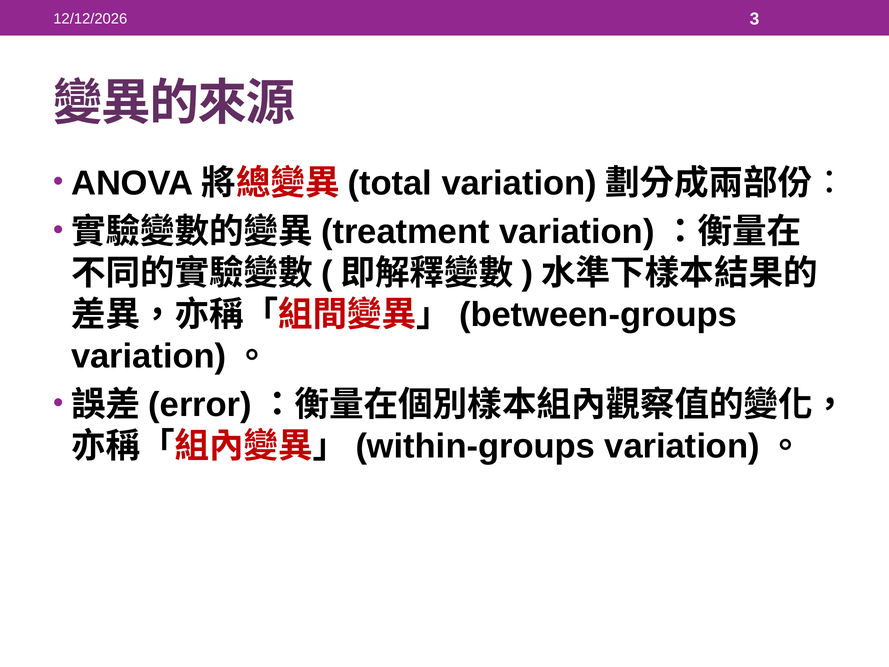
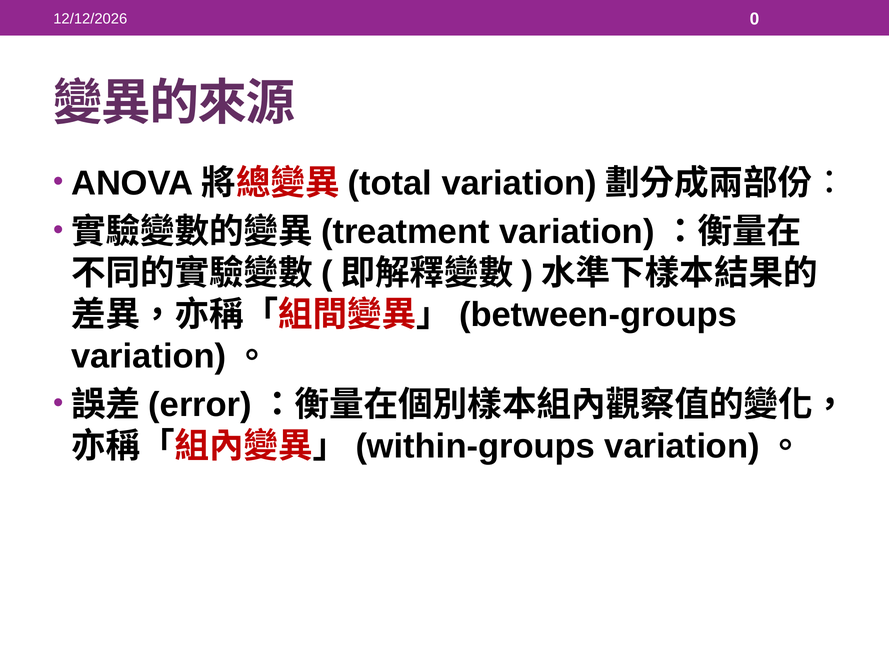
3: 3 -> 0
